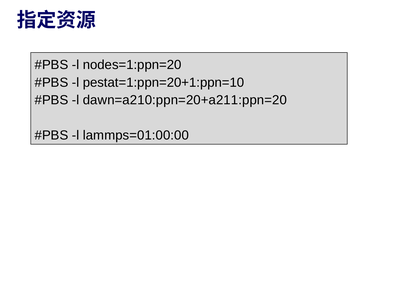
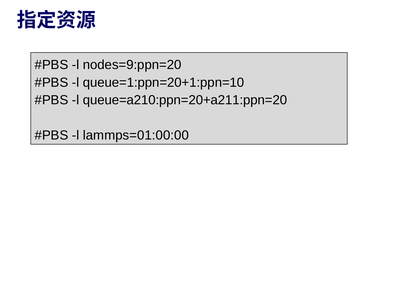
nodes=1:ppn=20: nodes=1:ppn=20 -> nodes=9:ppn=20
pestat=1:ppn=20+1:ppn=10: pestat=1:ppn=20+1:ppn=10 -> queue=1:ppn=20+1:ppn=10
dawn=a210:ppn=20+a211:ppn=20: dawn=a210:ppn=20+a211:ppn=20 -> queue=a210:ppn=20+a211:ppn=20
